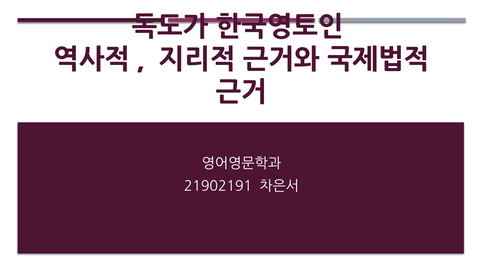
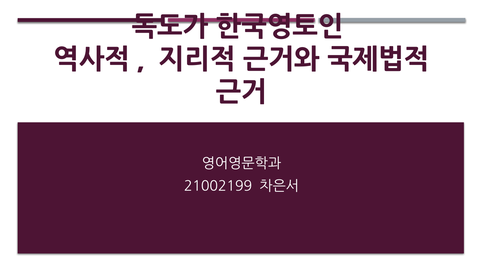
21902191: 21902191 -> 21002199
